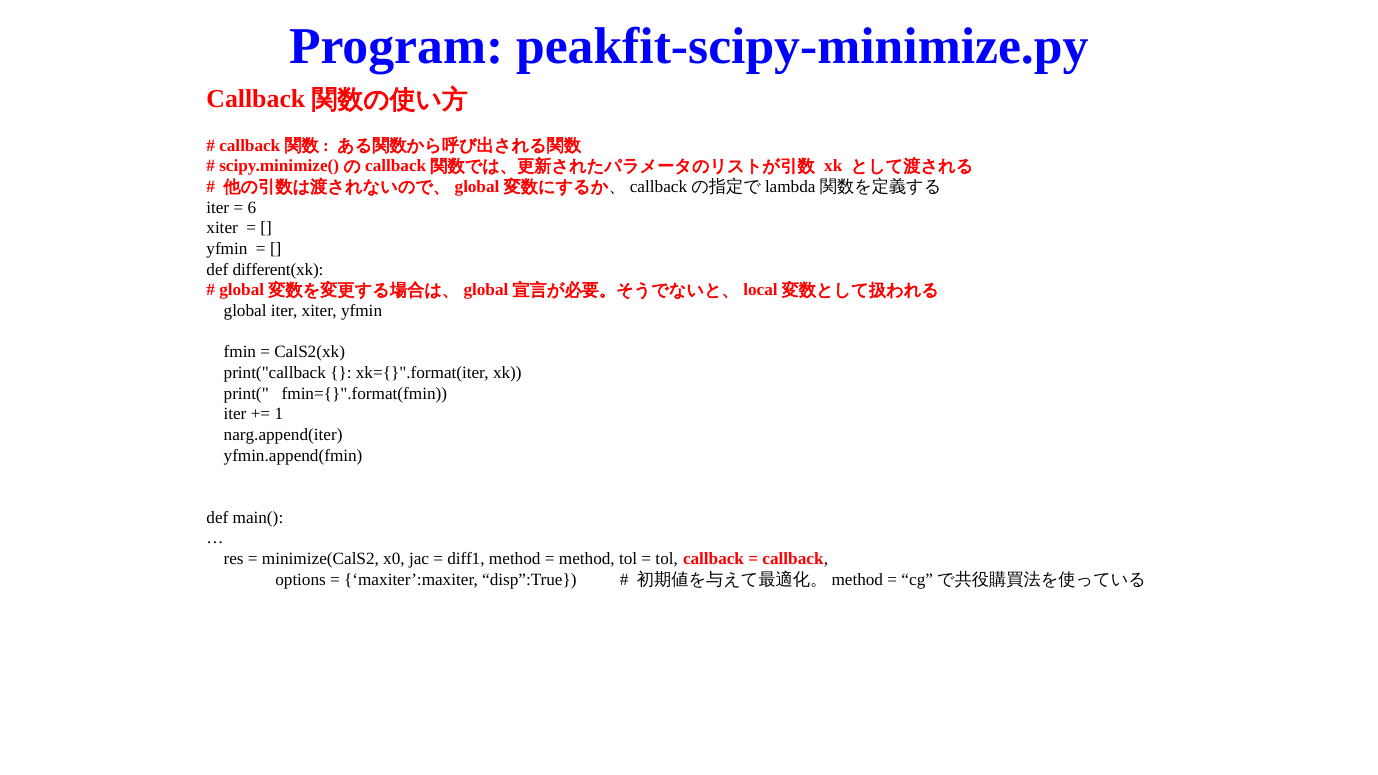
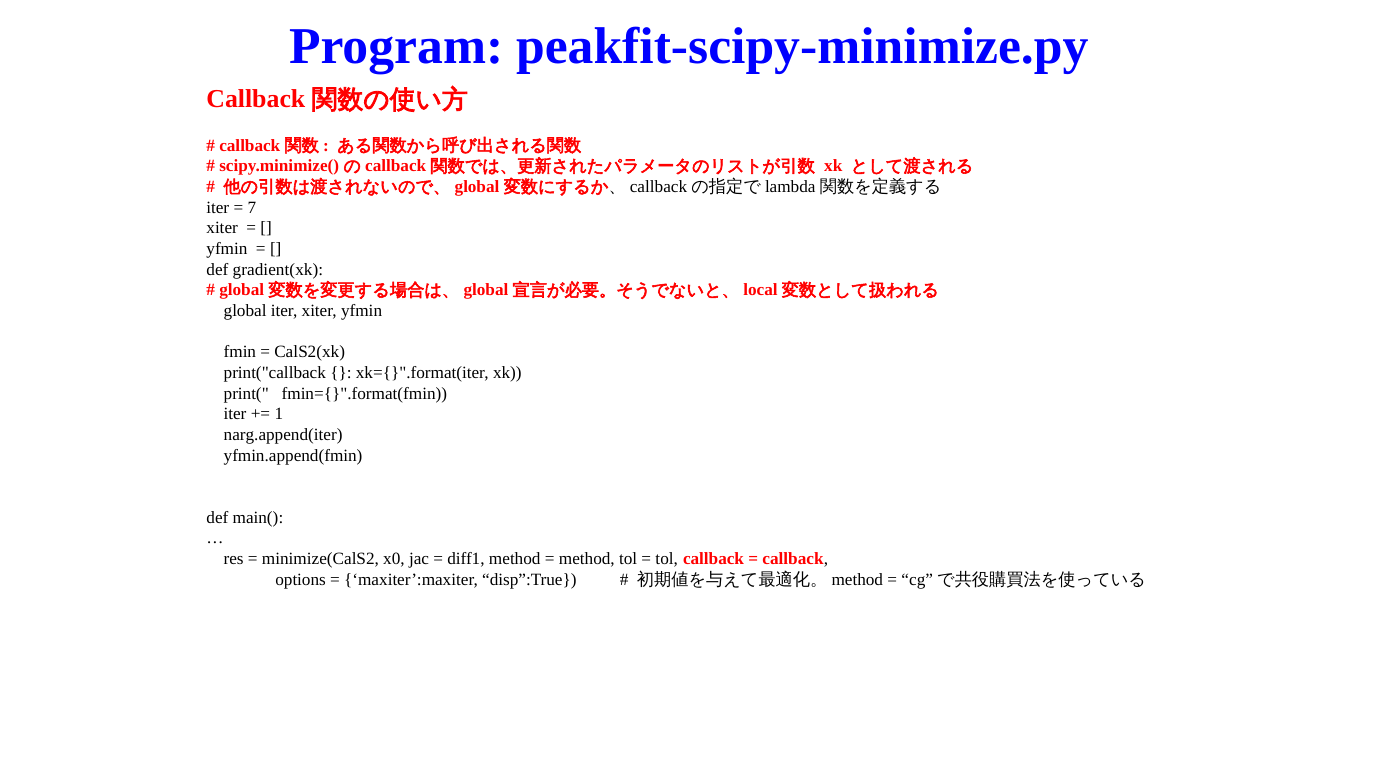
6: 6 -> 7
different(xk: different(xk -> gradient(xk
